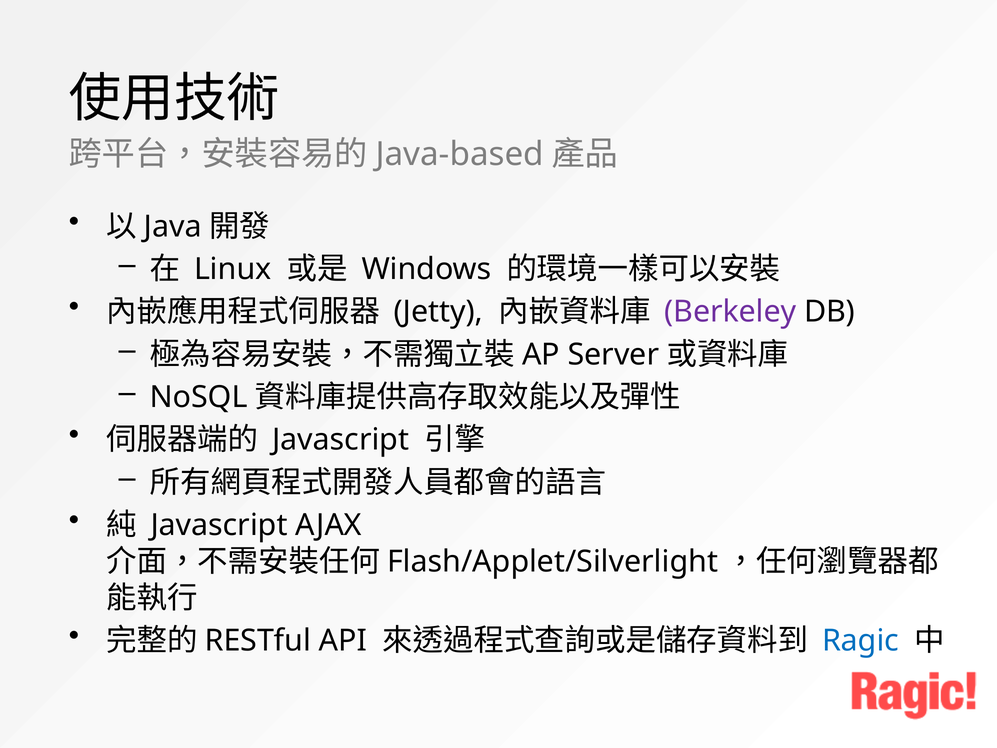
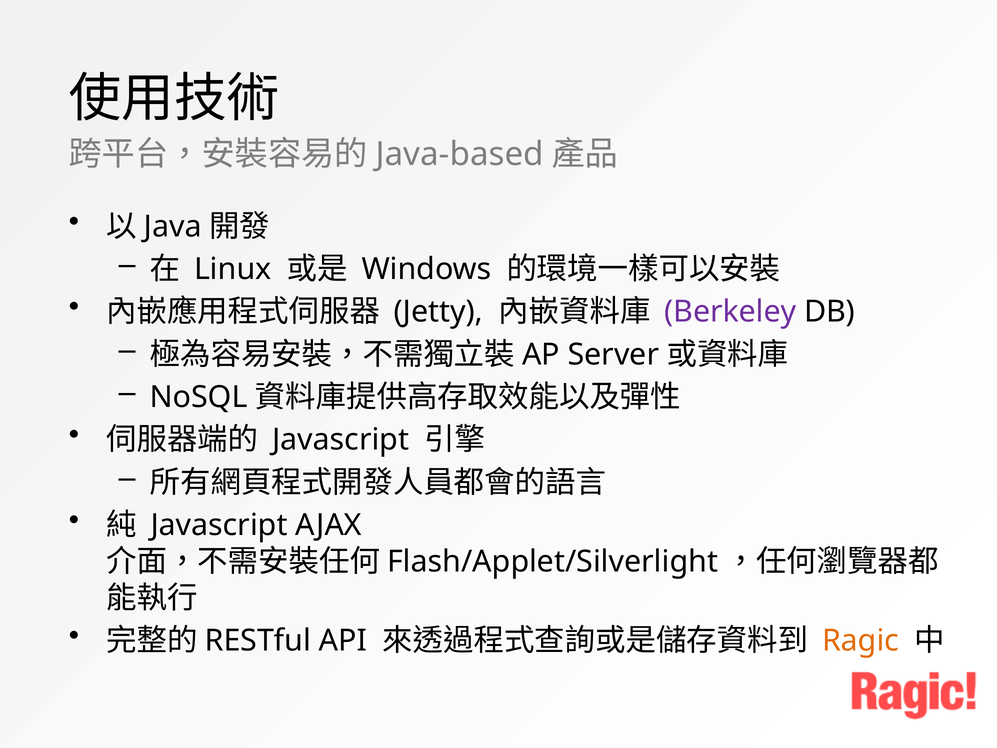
Ragic colour: blue -> orange
